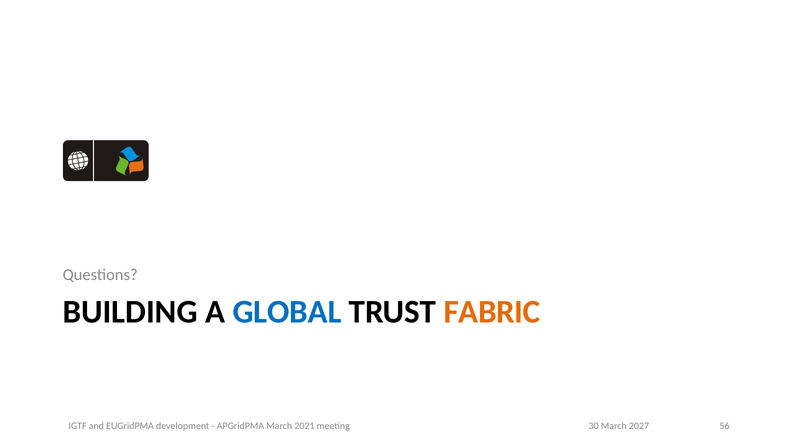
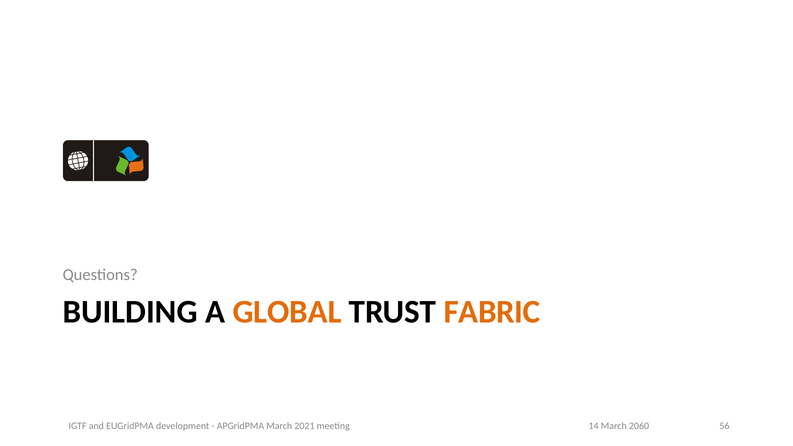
GLOBAL colour: blue -> orange
30: 30 -> 14
2027: 2027 -> 2060
